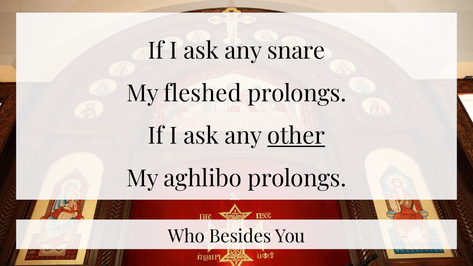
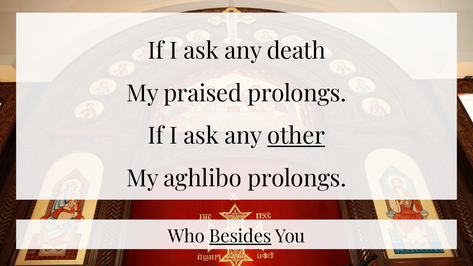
snare: snare -> death
fleshed: fleshed -> praised
Besides underline: none -> present
